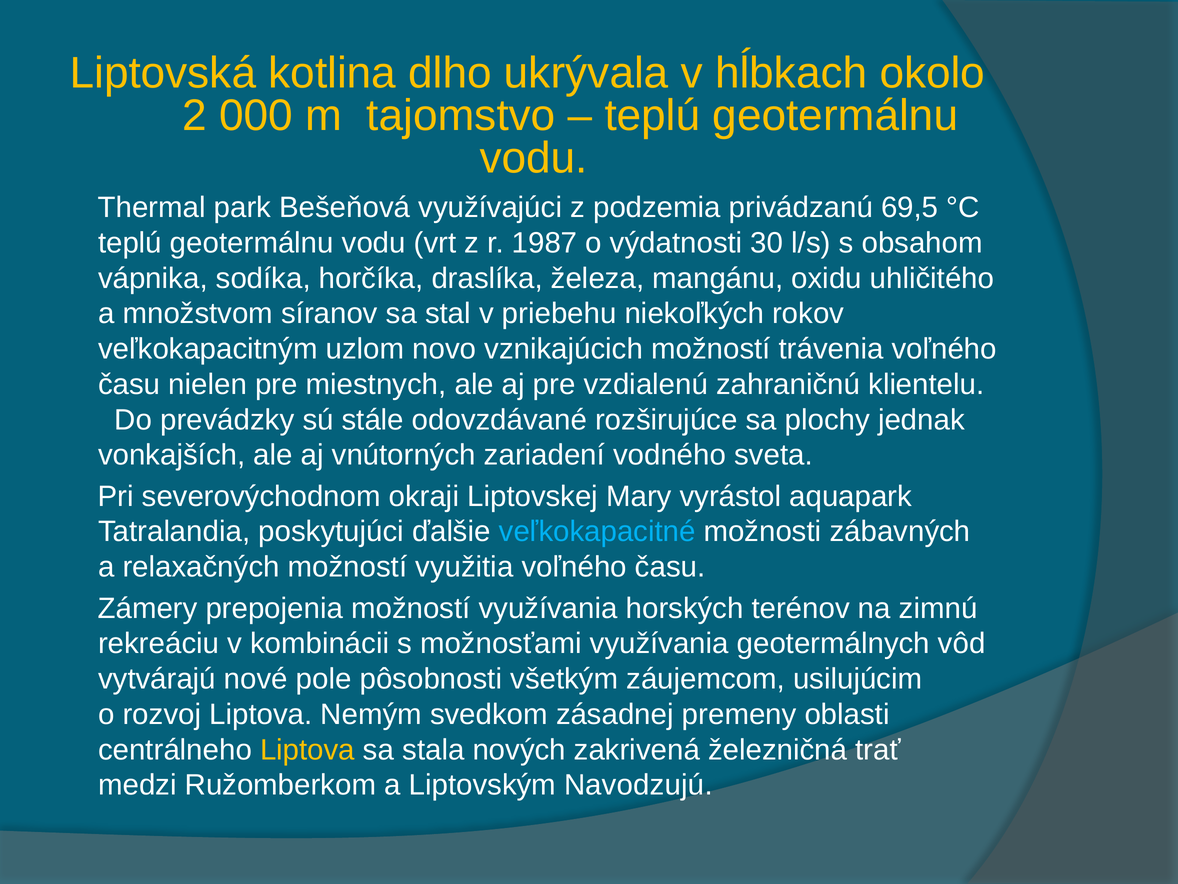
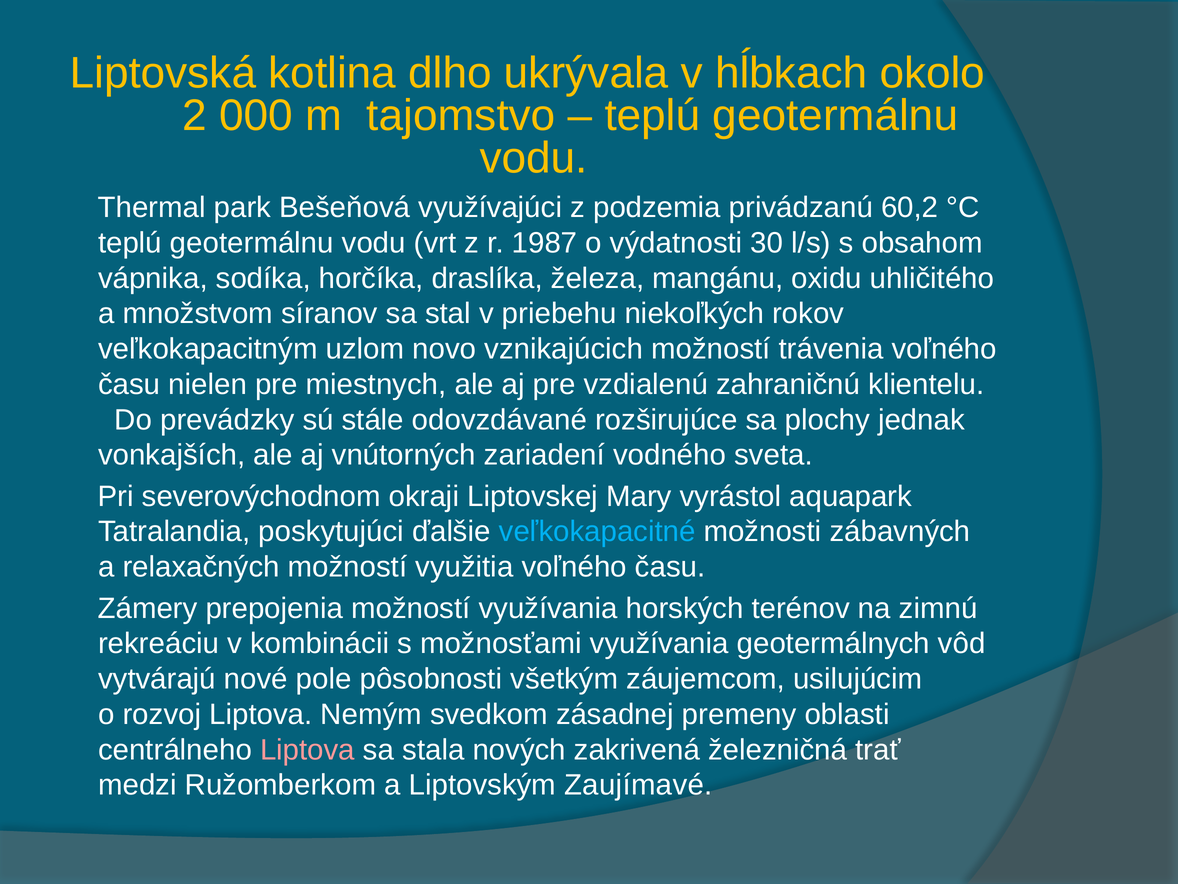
69,5: 69,5 -> 60,2
Liptova at (307, 749) colour: yellow -> pink
Navodzujú: Navodzujú -> Zaujímavé
